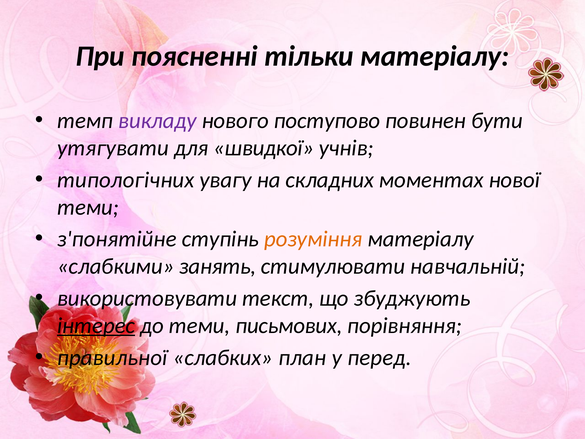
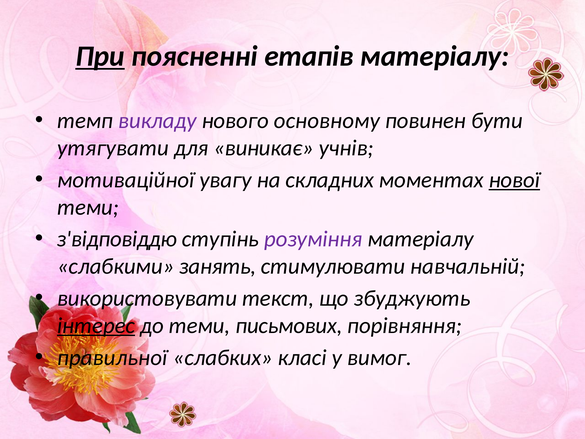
При underline: none -> present
тільки: тільки -> етапів
поступово: поступово -> основному
швидкої: швидкої -> виникає
типологічних: типологічних -> мотиваційної
нової underline: none -> present
з'понятійне: з'понятійне -> з'відповіддю
розуміння colour: orange -> purple
план: план -> класі
перед: перед -> вимог
